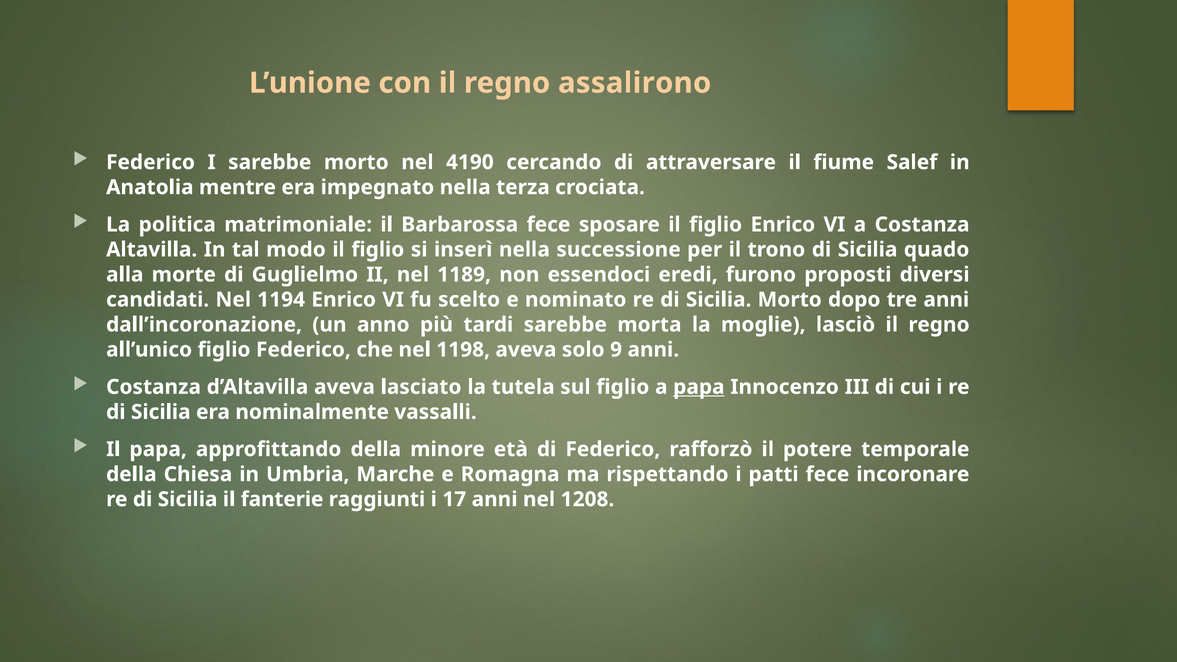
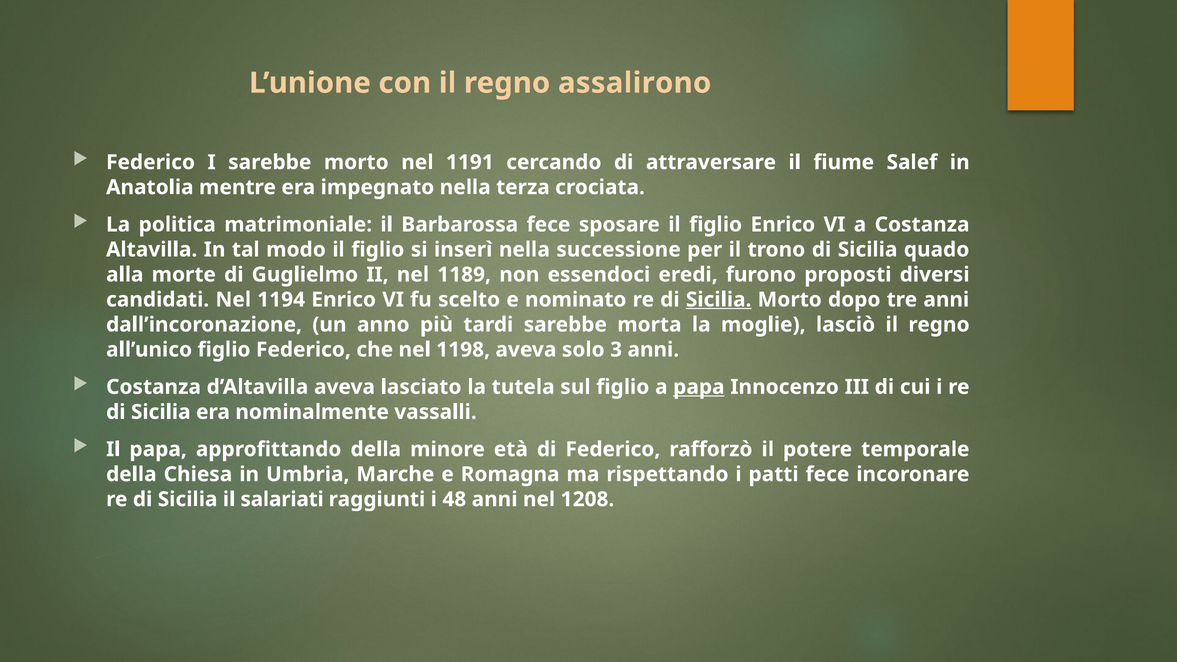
4190: 4190 -> 1191
Sicilia at (719, 300) underline: none -> present
9: 9 -> 3
fanterie: fanterie -> salariati
17: 17 -> 48
